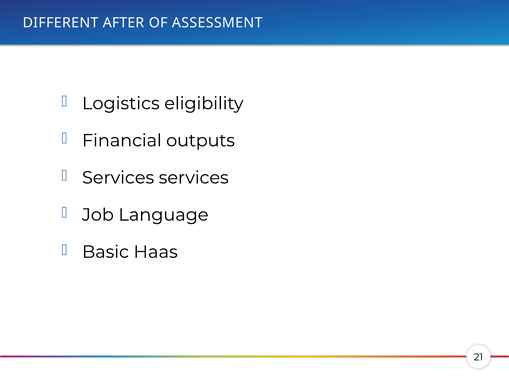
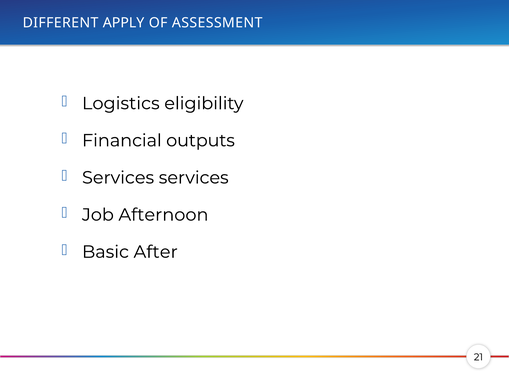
AFTER: AFTER -> APPLY
Language: Language -> Afternoon
Haas: Haas -> After
